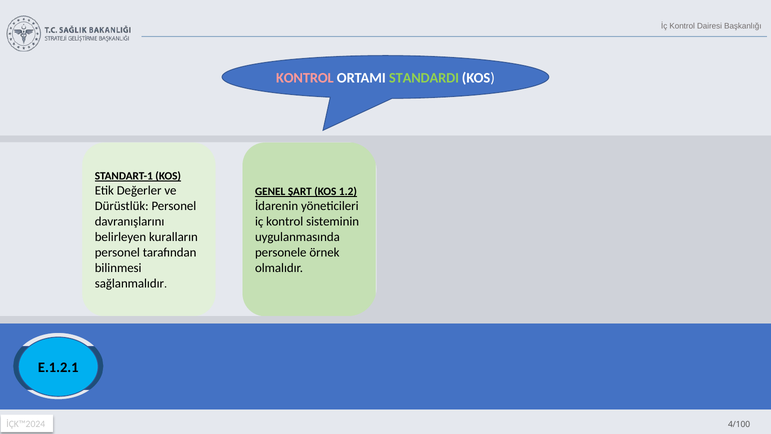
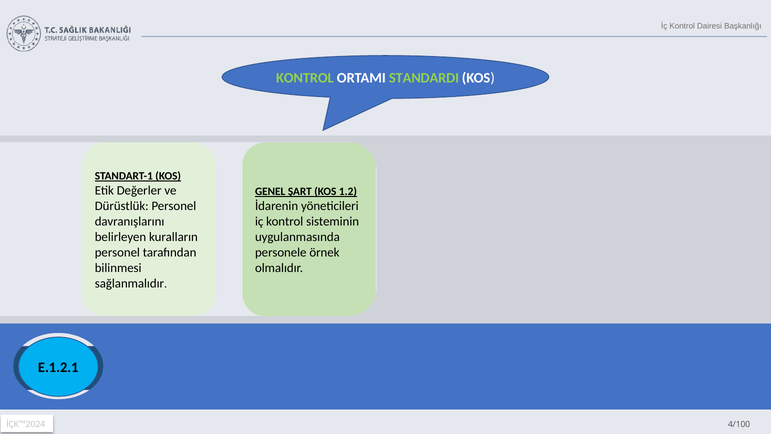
KONTROL at (305, 78) colour: pink -> light green
